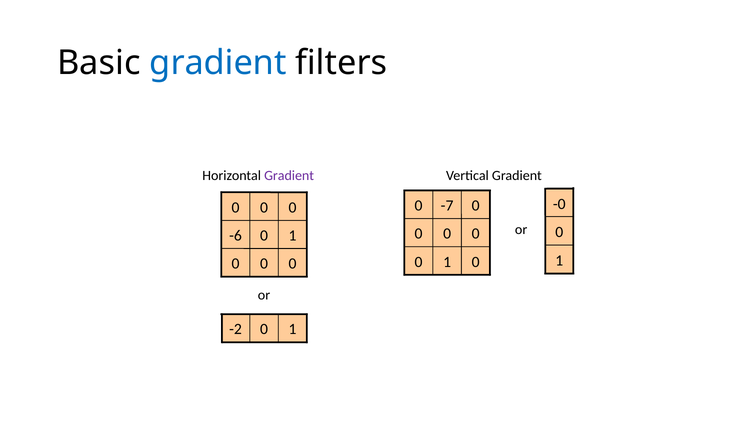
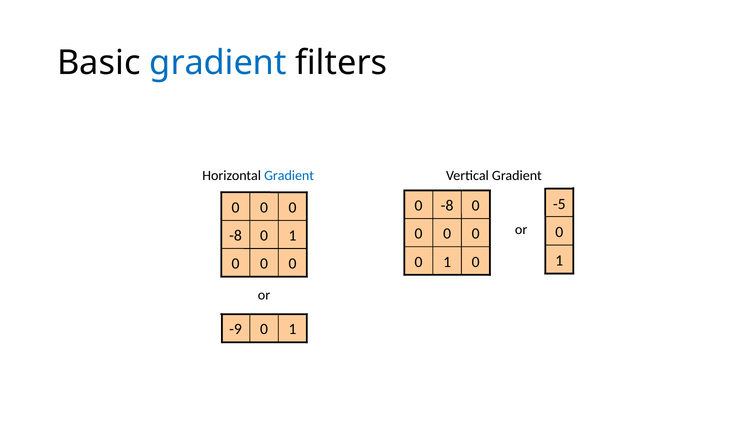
Gradient at (289, 176) colour: purple -> blue
-0: -0 -> -5
-7 at (447, 206): -7 -> -8
-6 at (236, 235): -6 -> -8
-2: -2 -> -9
